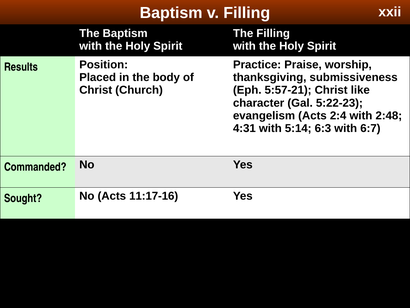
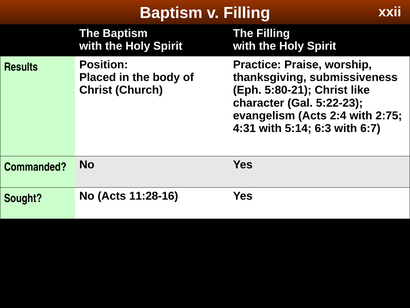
5:57-21: 5:57-21 -> 5:80-21
2:48: 2:48 -> 2:75
11:17-16: 11:17-16 -> 11:28-16
